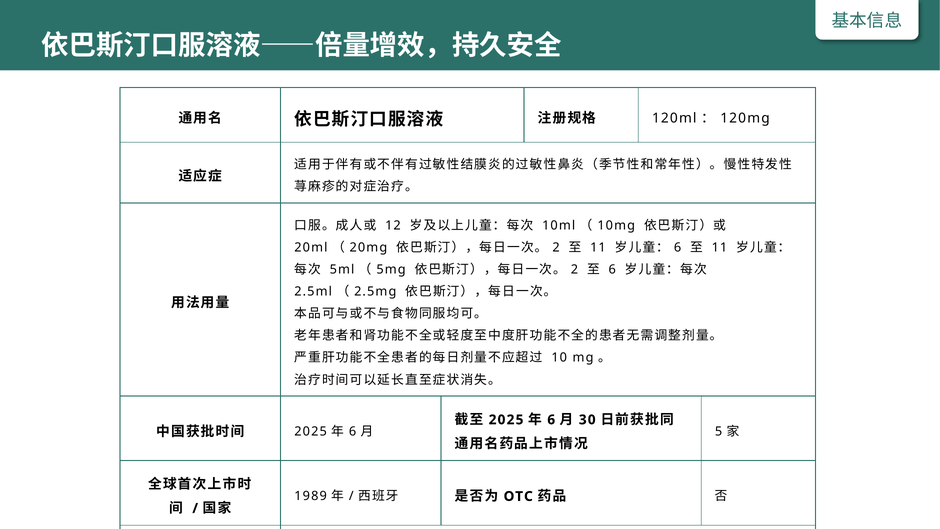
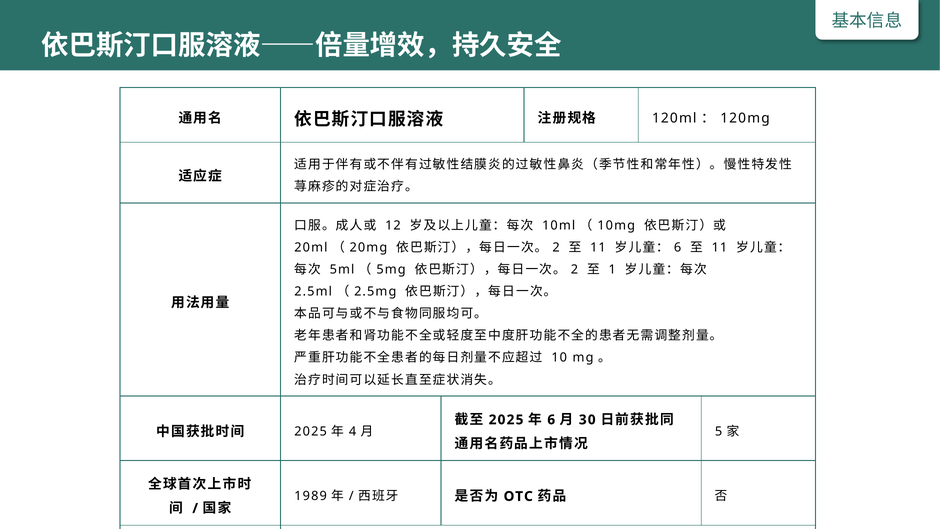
6 at (612, 269): 6 -> 1
6 at (353, 431): 6 -> 4
